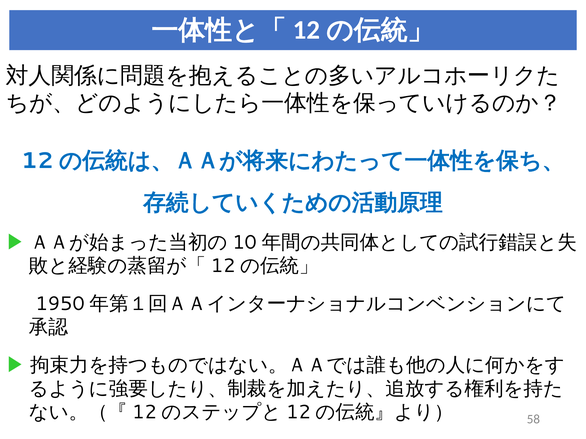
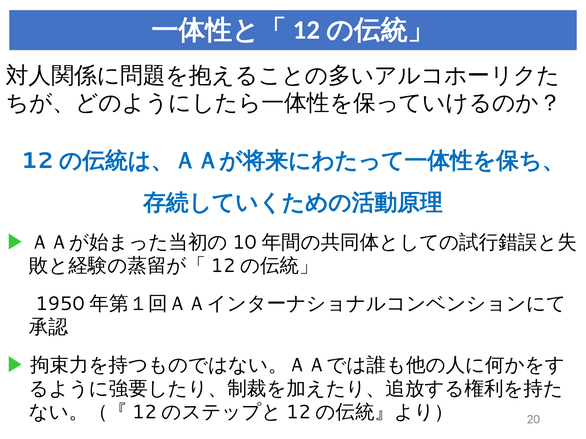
58: 58 -> 20
